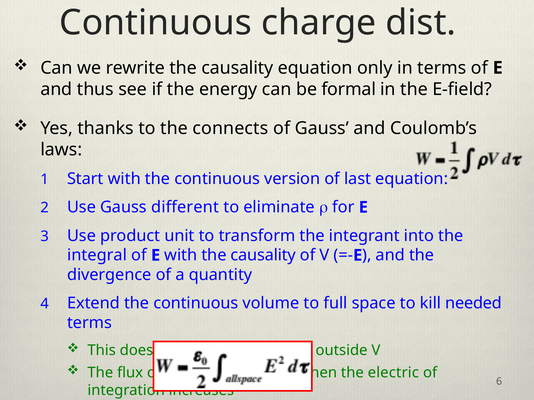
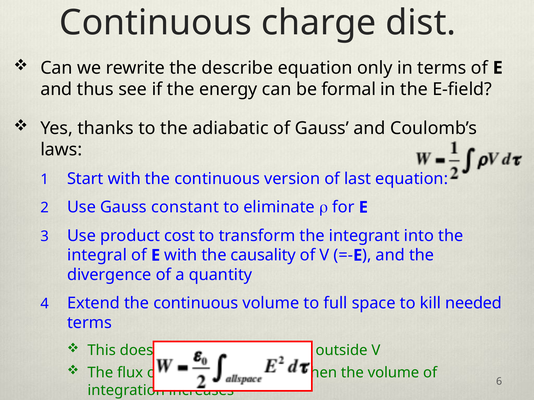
rewrite the causality: causality -> describe
connects: connects -> adiabatic
different: different -> constant
unit: unit -> cost
the electric: electric -> volume
